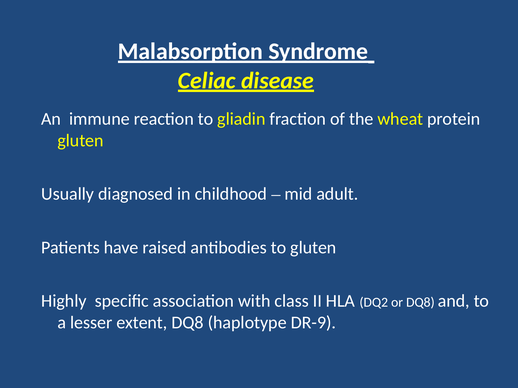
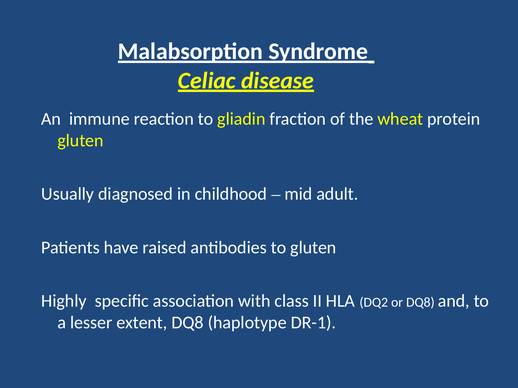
DR-9: DR-9 -> DR-1
